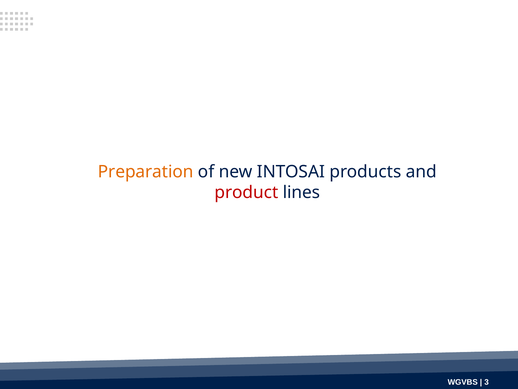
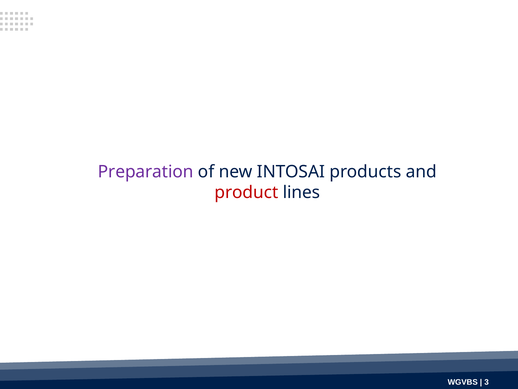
Preparation colour: orange -> purple
